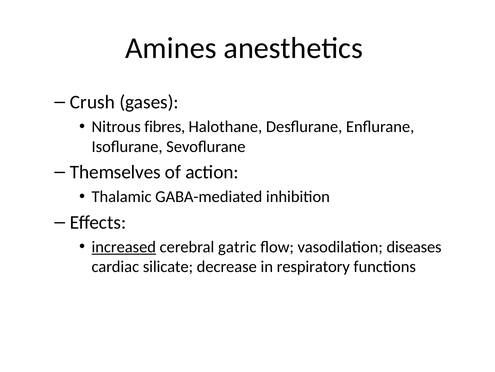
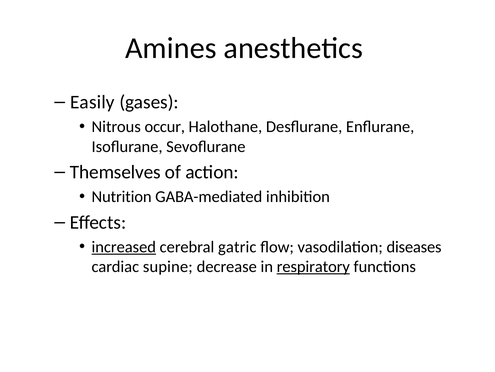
Crush: Crush -> Easily
fibres: fibres -> occur
Thalamic: Thalamic -> Nutrition
silicate: silicate -> supine
respiratory underline: none -> present
